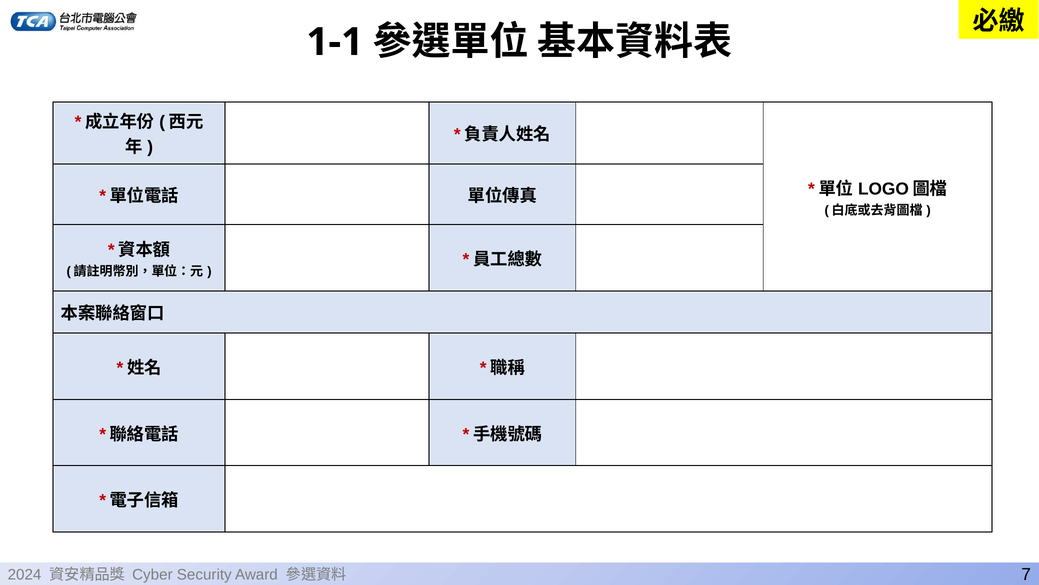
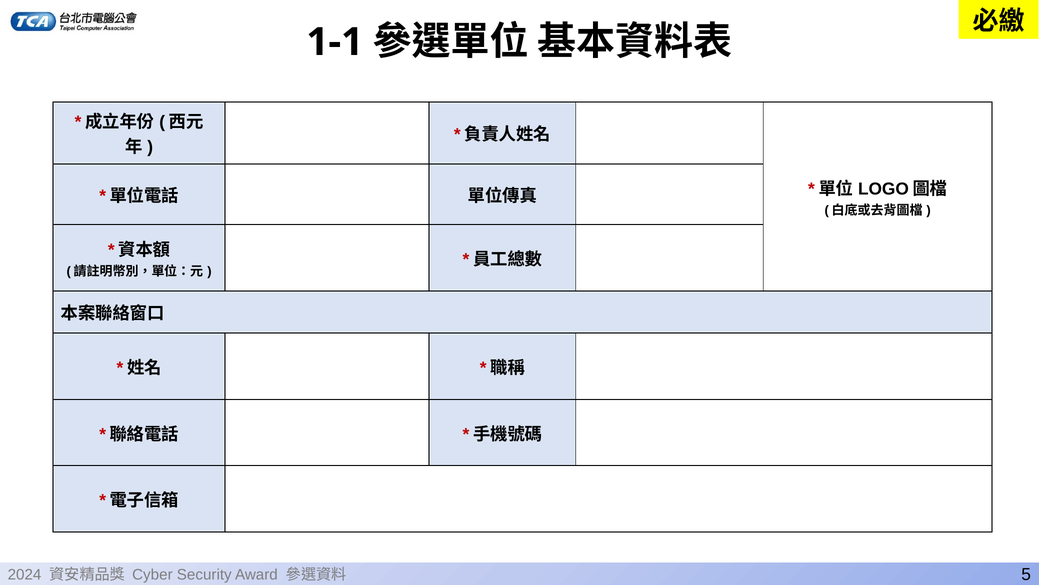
7: 7 -> 5
